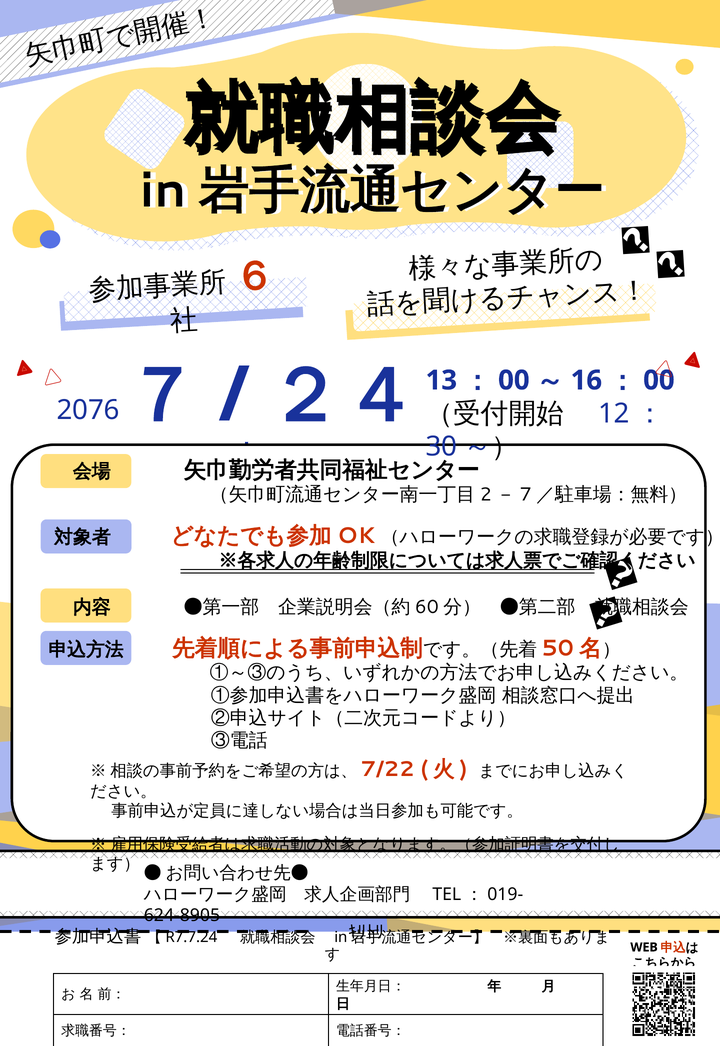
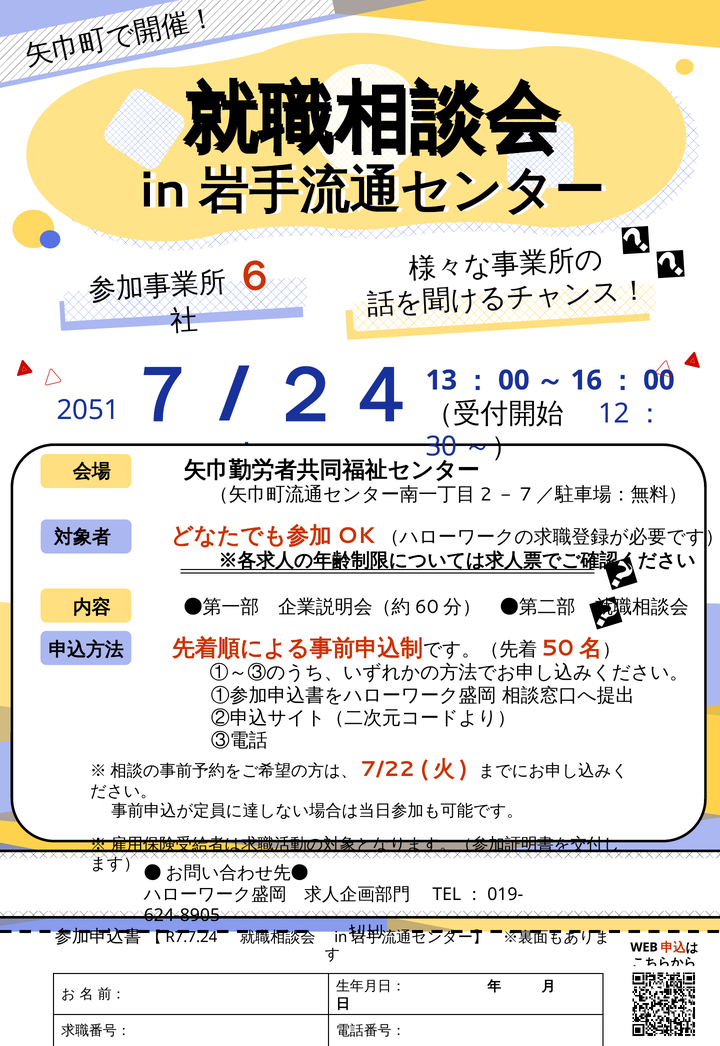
2076: 2076 -> 2051
